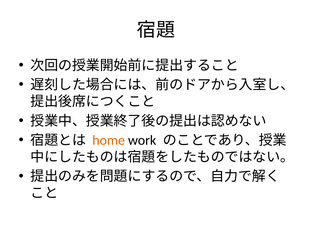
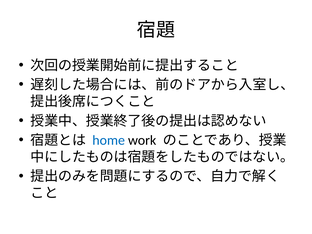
home colour: orange -> blue
